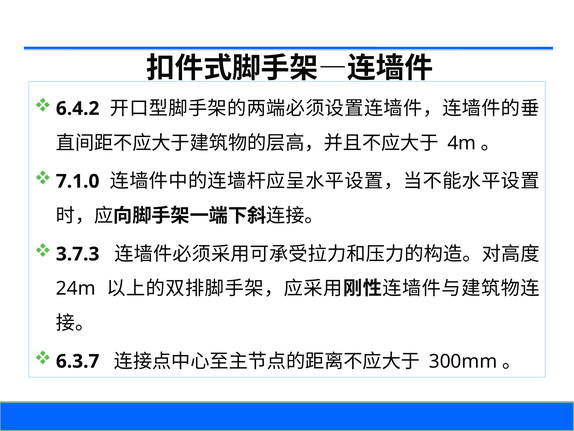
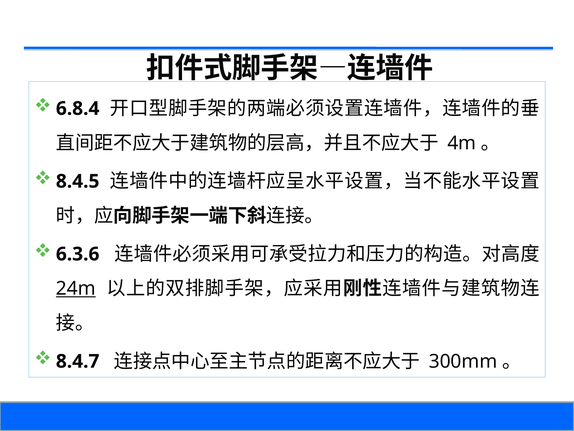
6.4.2: 6.4.2 -> 6.8.4
7.1.0: 7.1.0 -> 8.4.5
3.7.3: 3.7.3 -> 6.3.6
24m underline: none -> present
6.3.7: 6.3.7 -> 8.4.7
